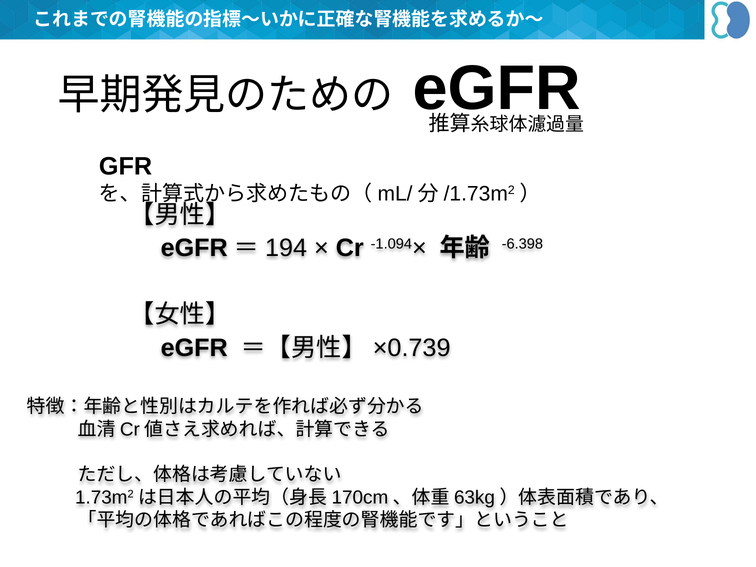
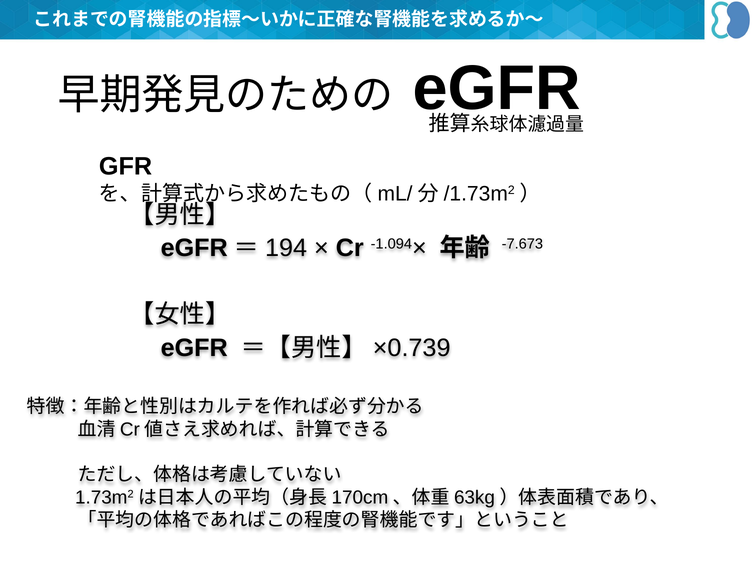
-6.398: -6.398 -> -7.673
